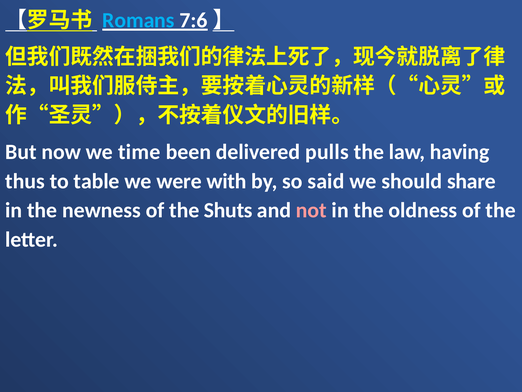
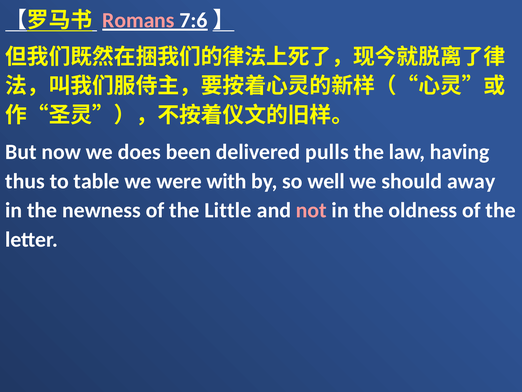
Romans colour: light blue -> pink
time: time -> does
said: said -> well
share: share -> away
Shuts: Shuts -> Little
